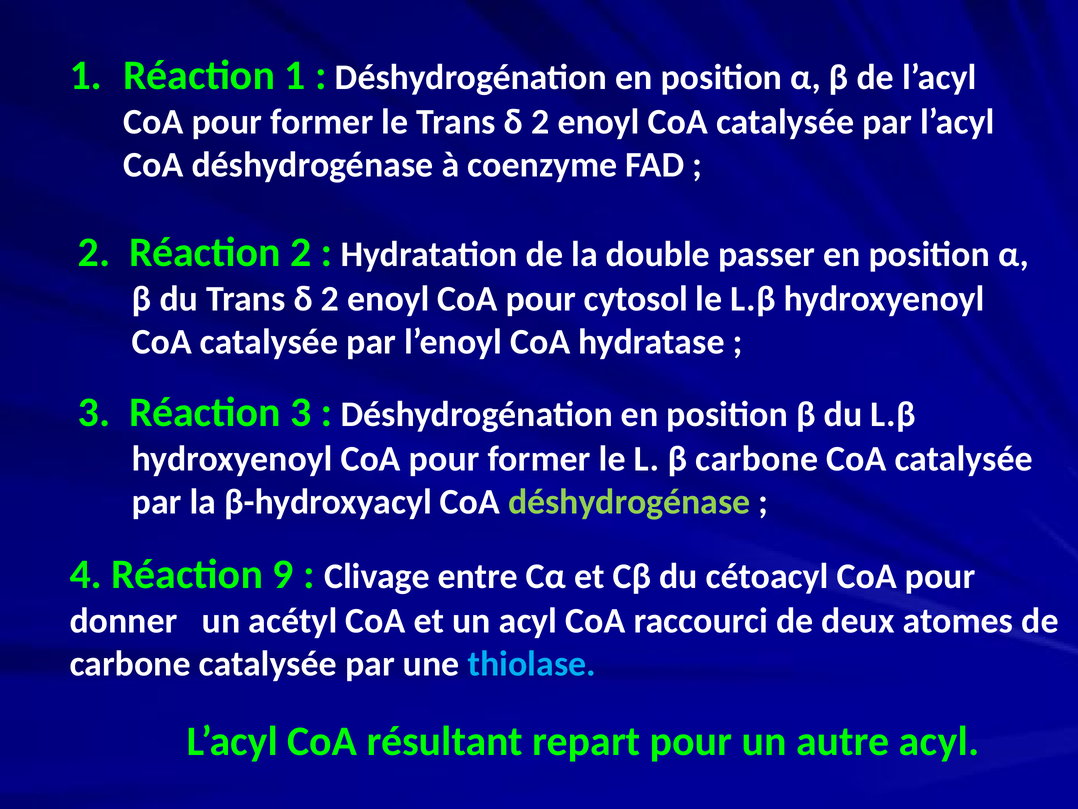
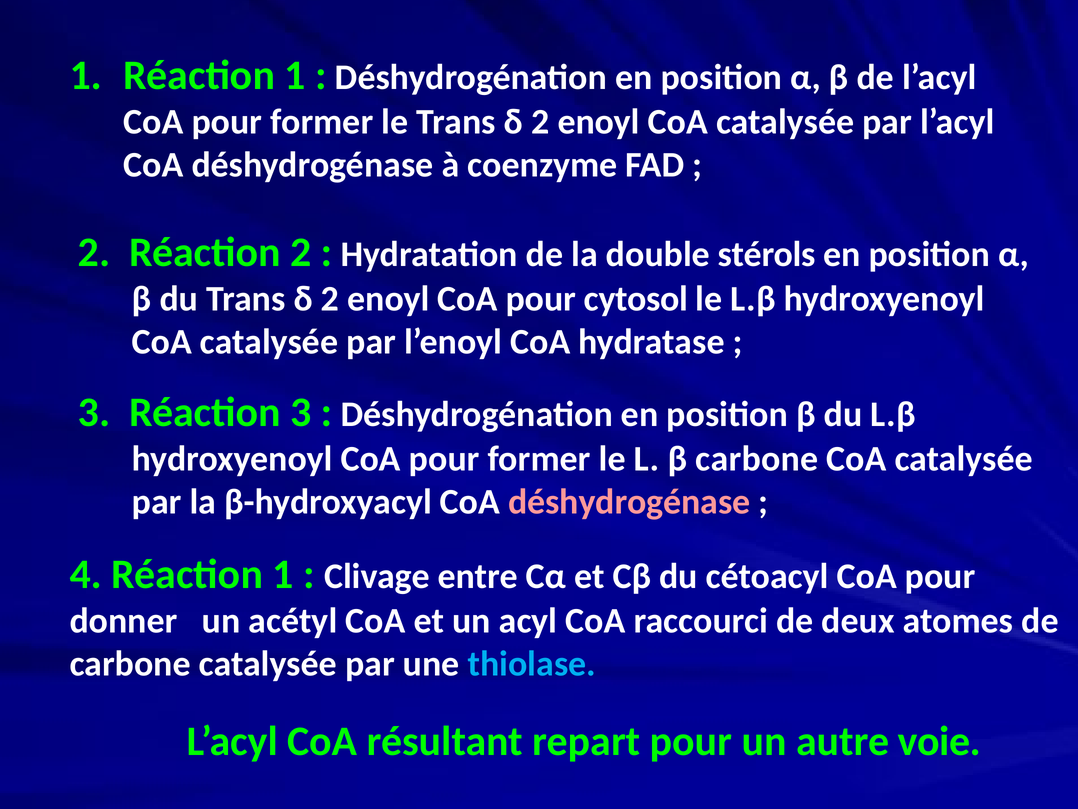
passer: passer -> stérols
déshydrogénase at (629, 502) colour: light green -> pink
4 Réaction 9: 9 -> 1
autre acyl: acyl -> voie
